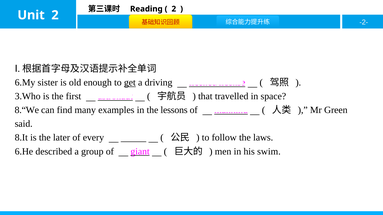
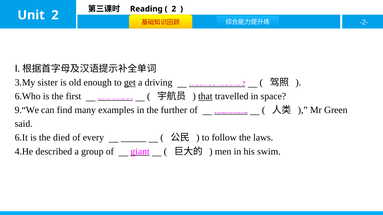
6.My: 6.My -> 3.My
3.Who: 3.Who -> 6.Who
that underline: none -> present
8.“We: 8.“We -> 9.“We
lessons: lessons -> further
8.It: 8.It -> 6.It
later: later -> died
6.He: 6.He -> 4.He
